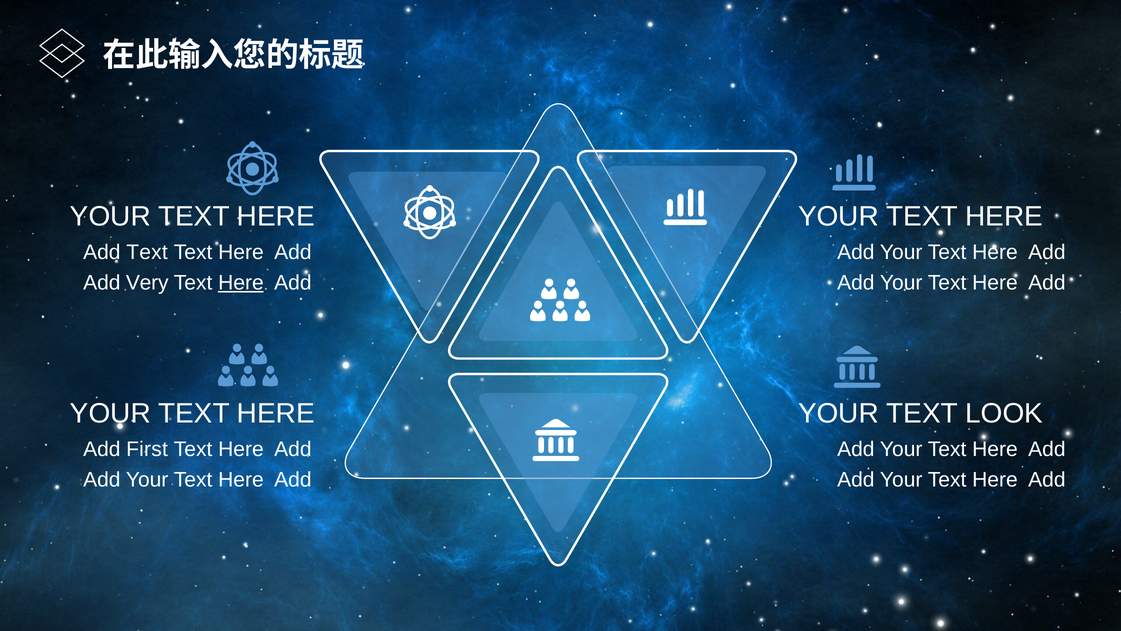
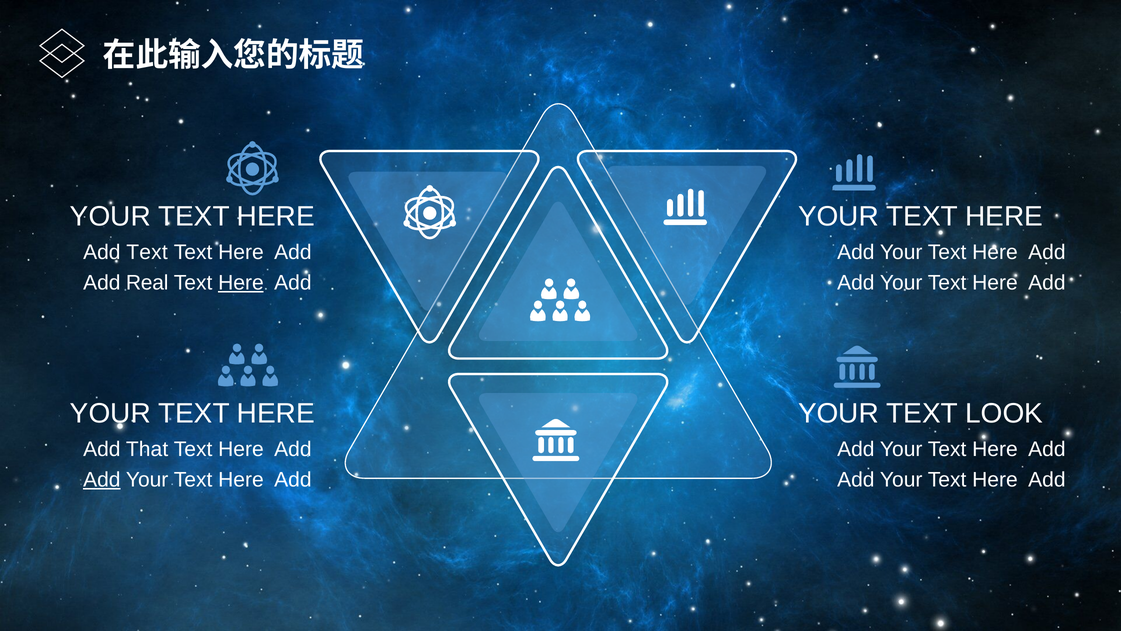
Very: Very -> Real
First: First -> That
Add at (102, 479) underline: none -> present
